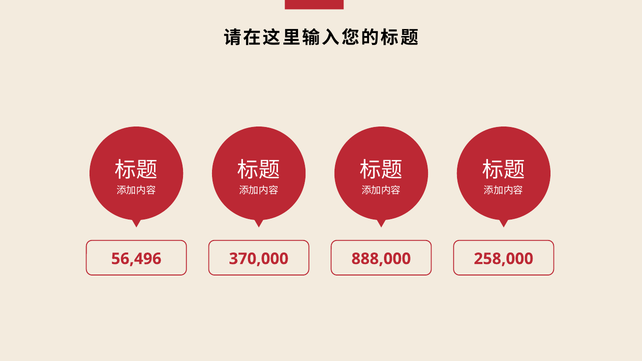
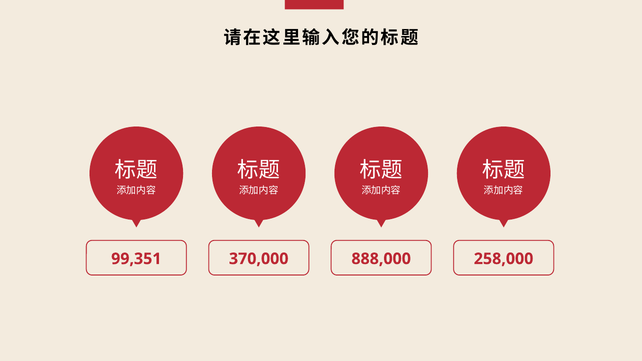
56,496: 56,496 -> 99,351
